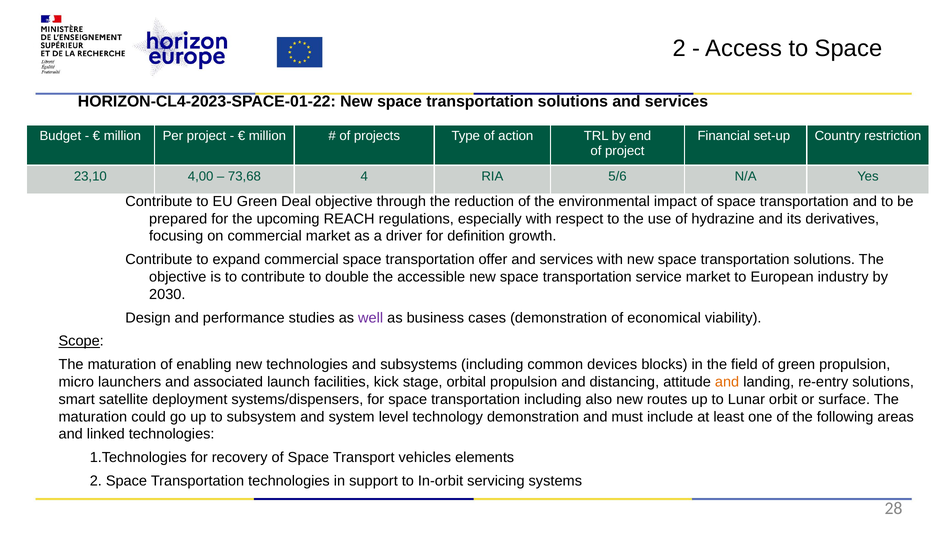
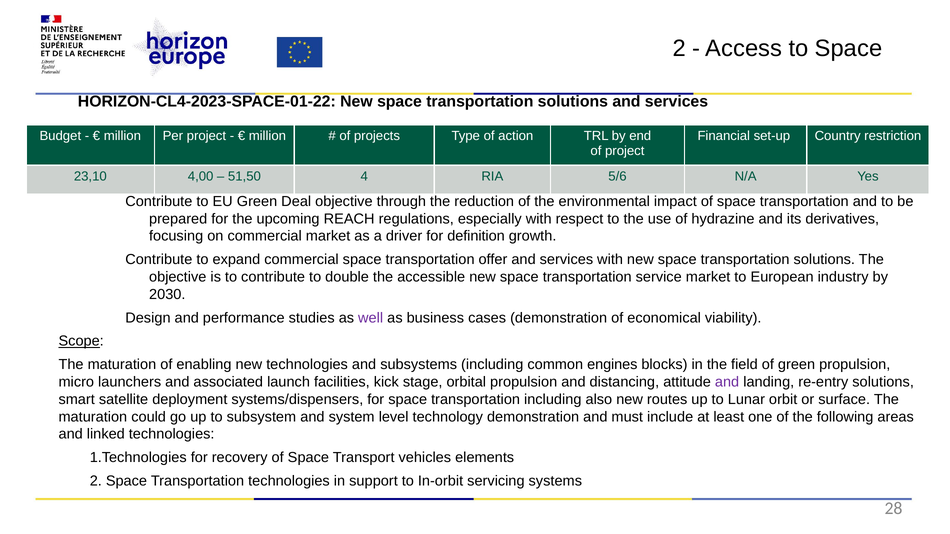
73,68: 73,68 -> 51,50
devices: devices -> engines
and at (727, 382) colour: orange -> purple
